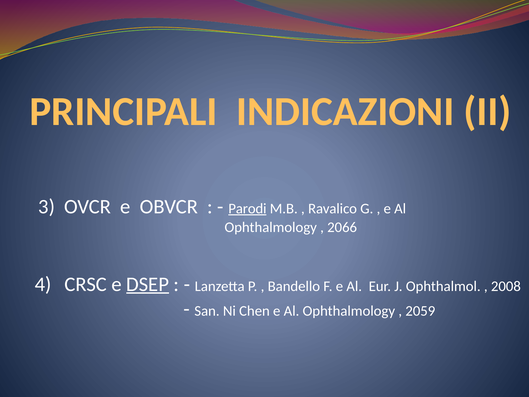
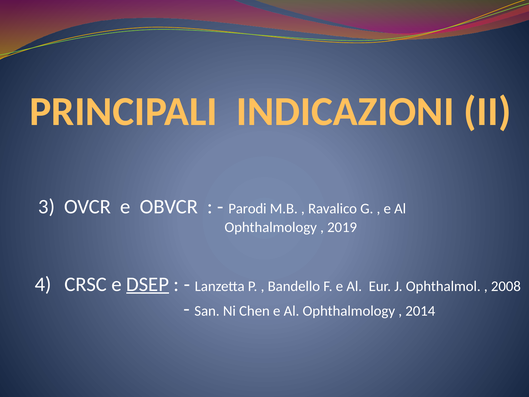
Parodi underline: present -> none
2066: 2066 -> 2019
2059: 2059 -> 2014
